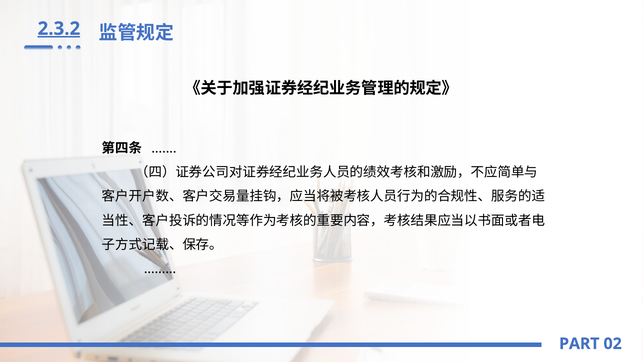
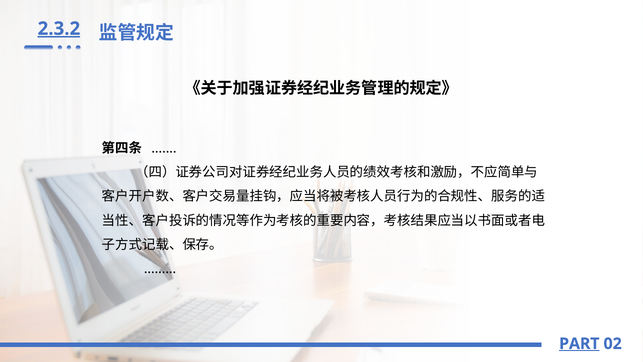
PART underline: none -> present
